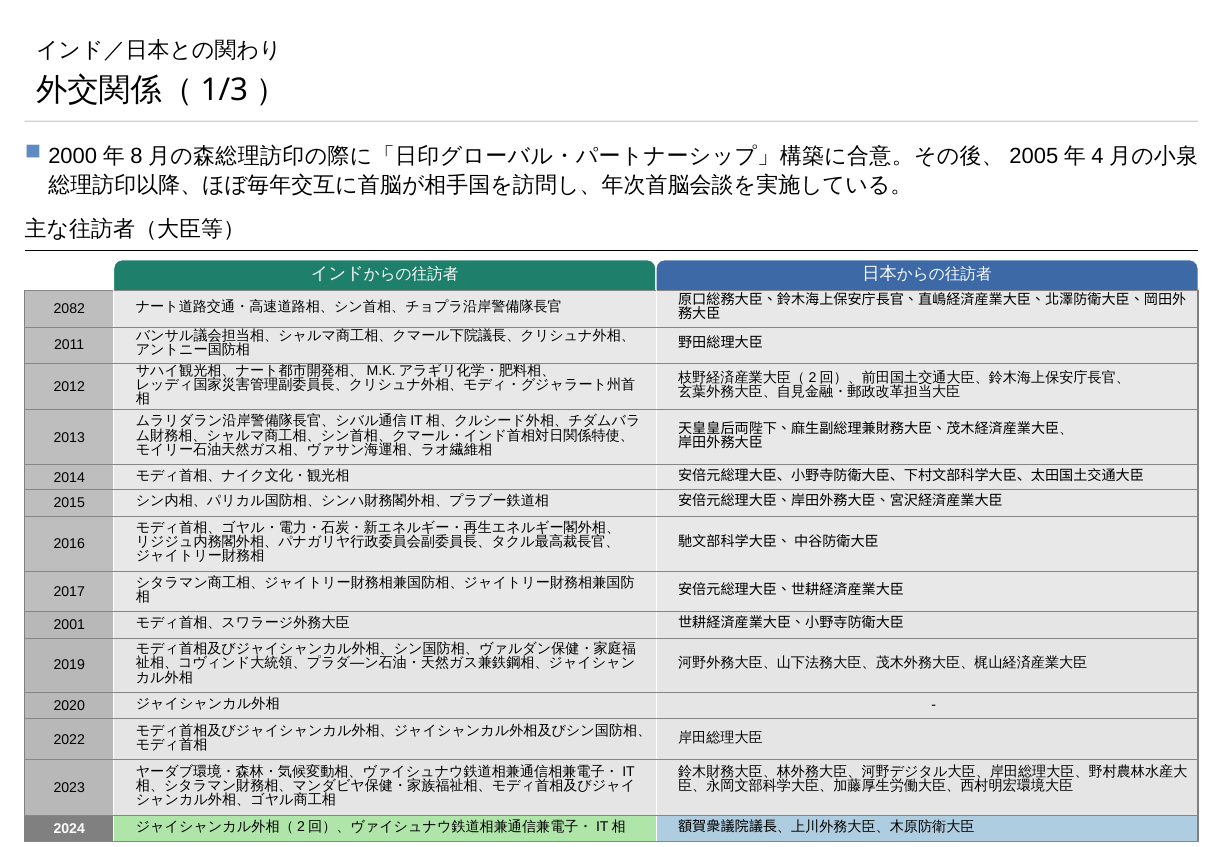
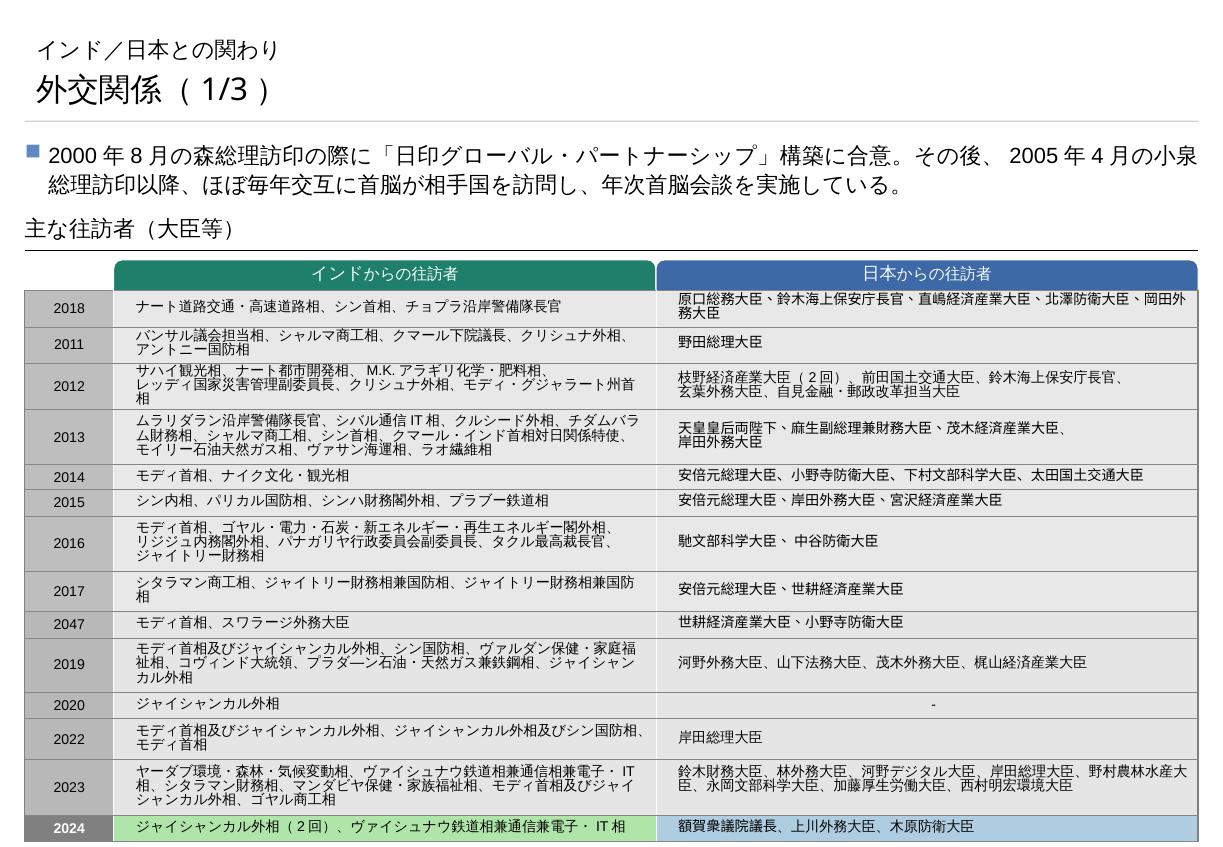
2082: 2082 -> 2018
2001: 2001 -> 2047
